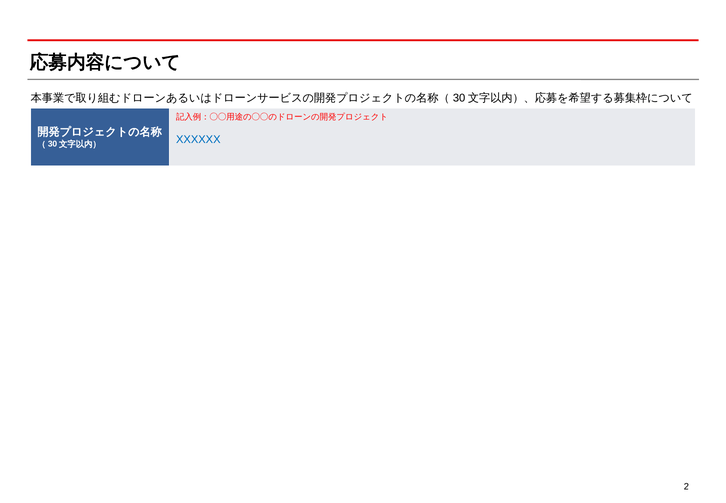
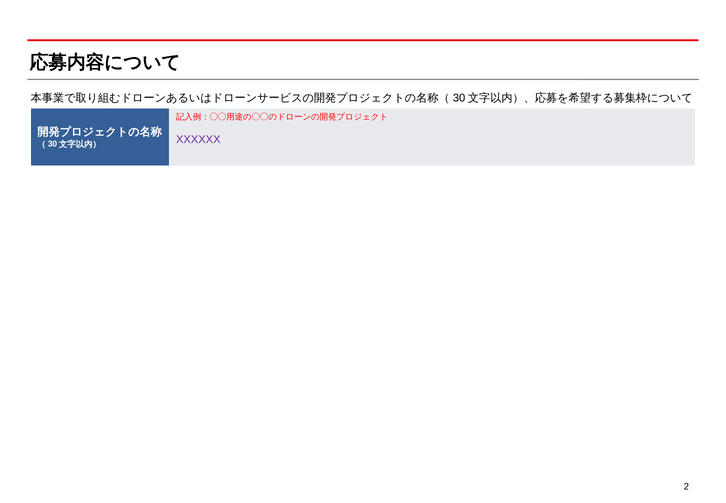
XXXXXX colour: blue -> purple
